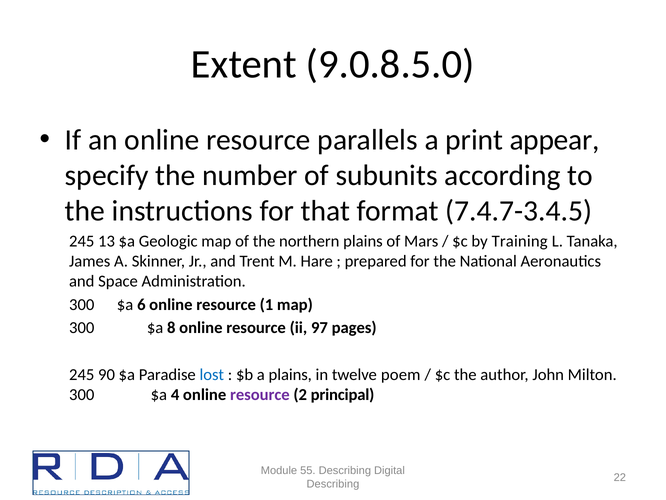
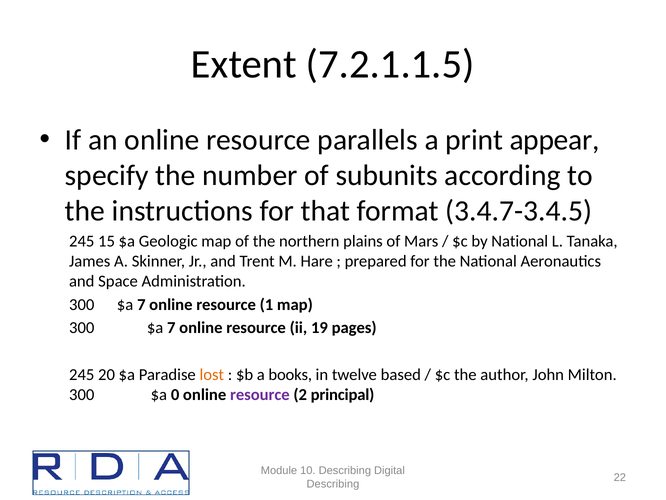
9.0.8.5.0: 9.0.8.5.0 -> 7.2.1.1.5
7.4.7-3.4.5: 7.4.7-3.4.5 -> 3.4.7-3.4.5
13: 13 -> 15
by Training: Training -> National
6 at (141, 304): 6 -> 7
8 at (171, 328): 8 -> 7
97: 97 -> 19
90: 90 -> 20
lost colour: blue -> orange
a plains: plains -> books
poem: poem -> based
4: 4 -> 0
55: 55 -> 10
